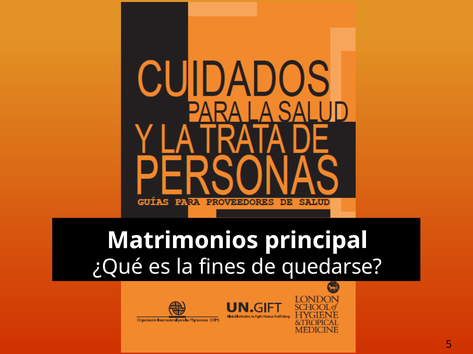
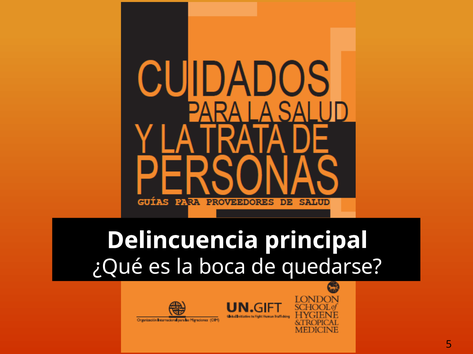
Matrimonios: Matrimonios -> Delincuencia
fines: fines -> boca
